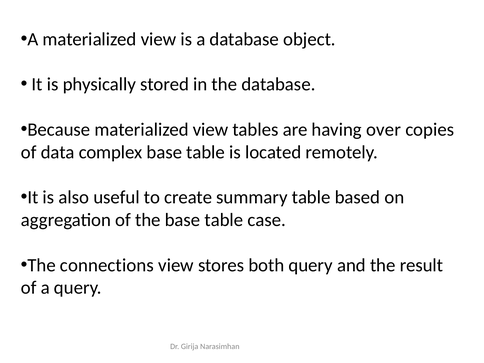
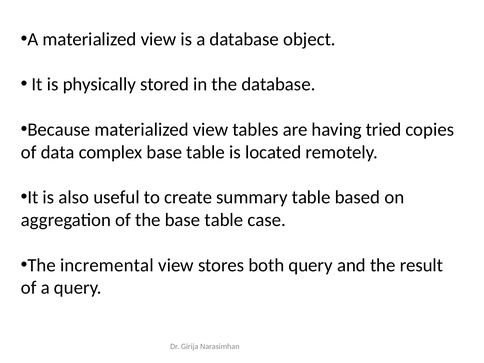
over: over -> tried
connections: connections -> incremental
